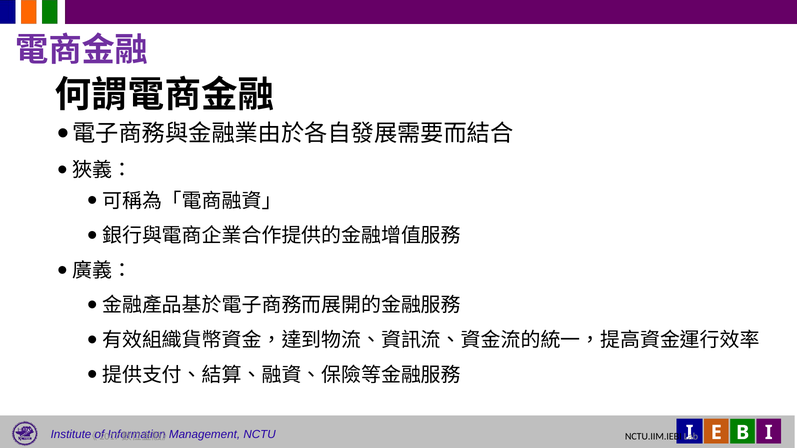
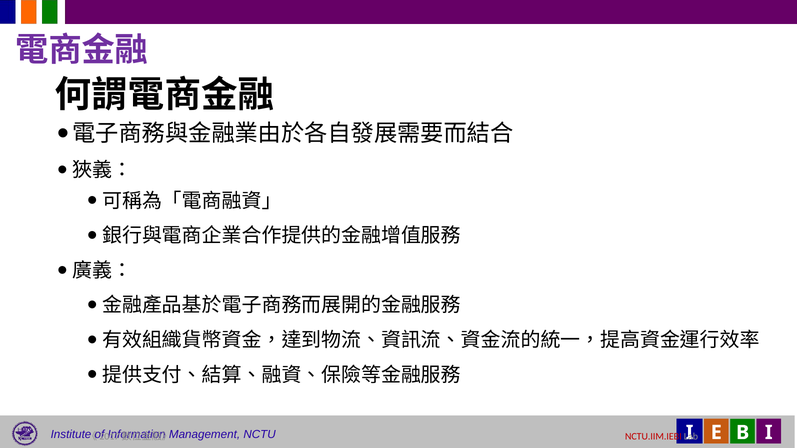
NCTU.IIM.IEBI colour: black -> red
